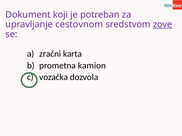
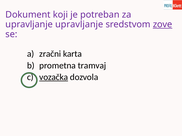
upravljanje cestovnom: cestovnom -> upravljanje
kamion: kamion -> tramvaj
vozačka underline: none -> present
